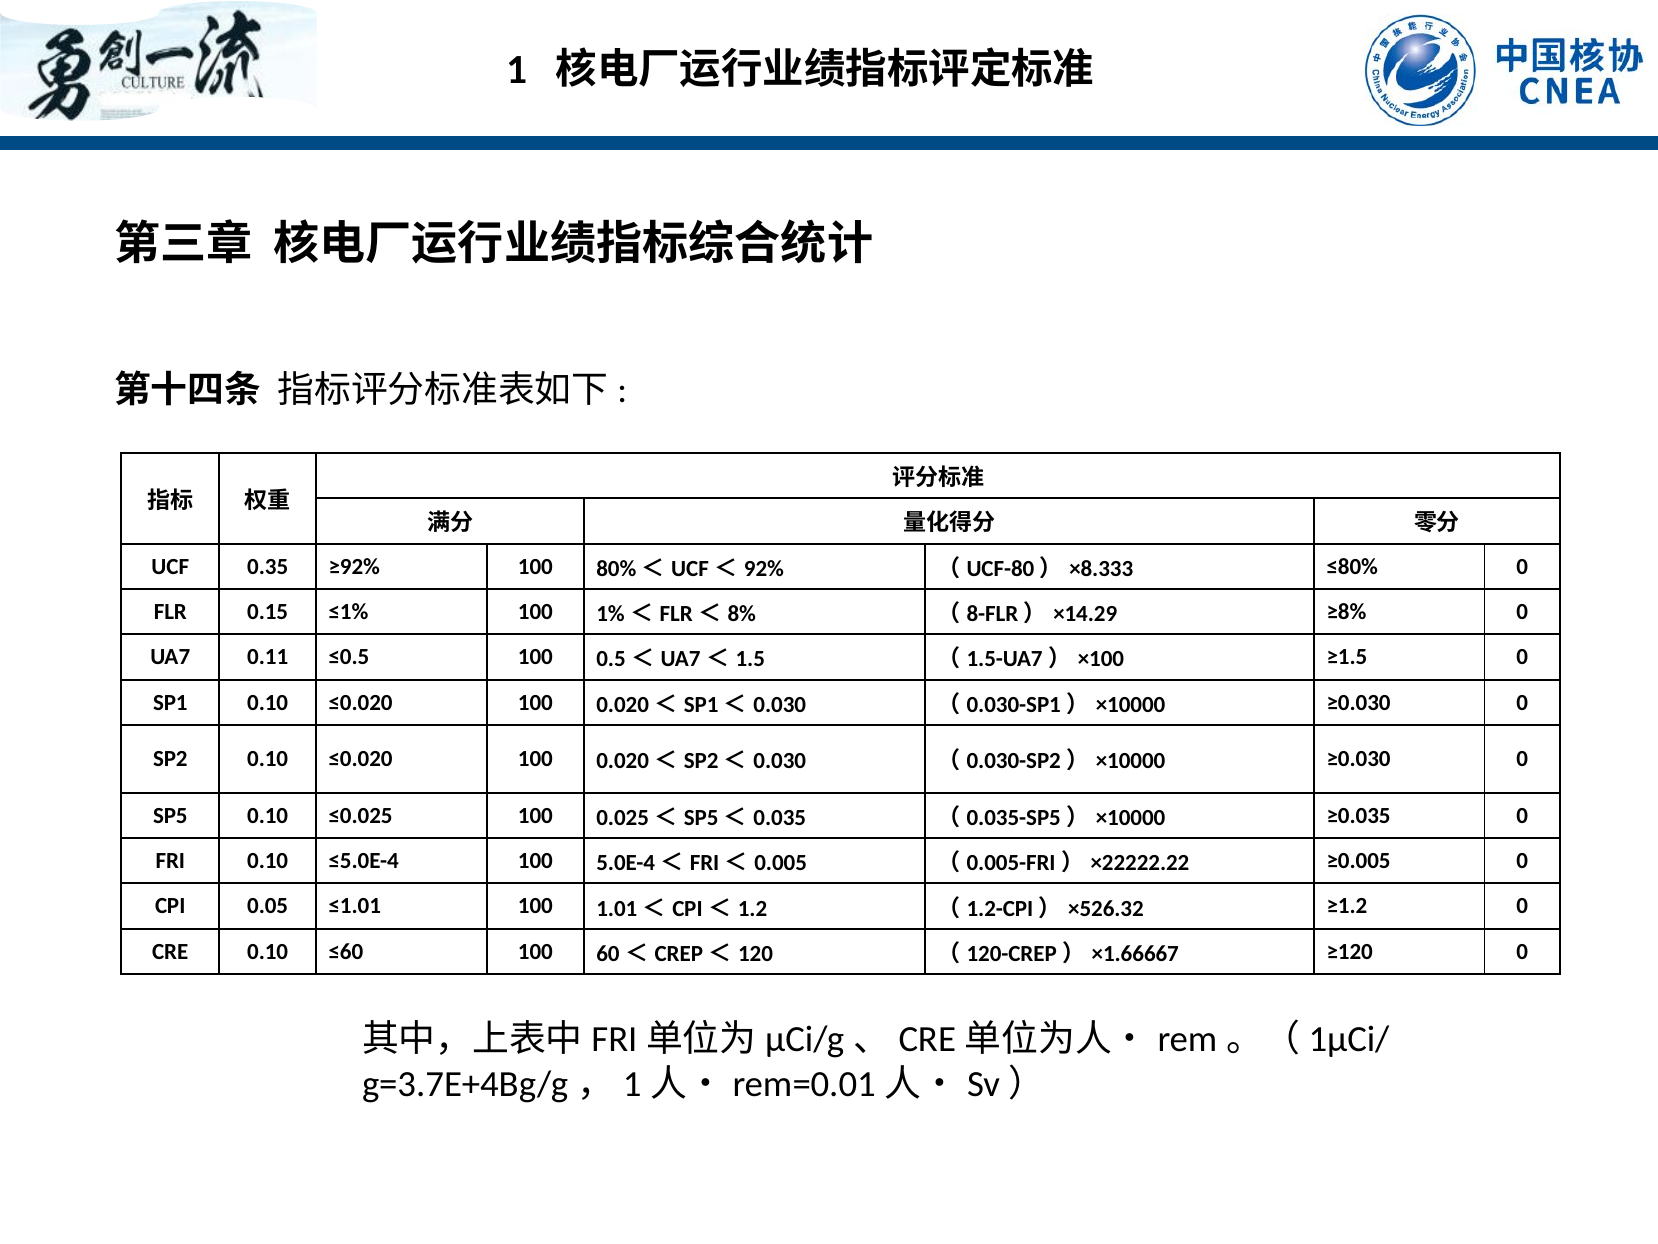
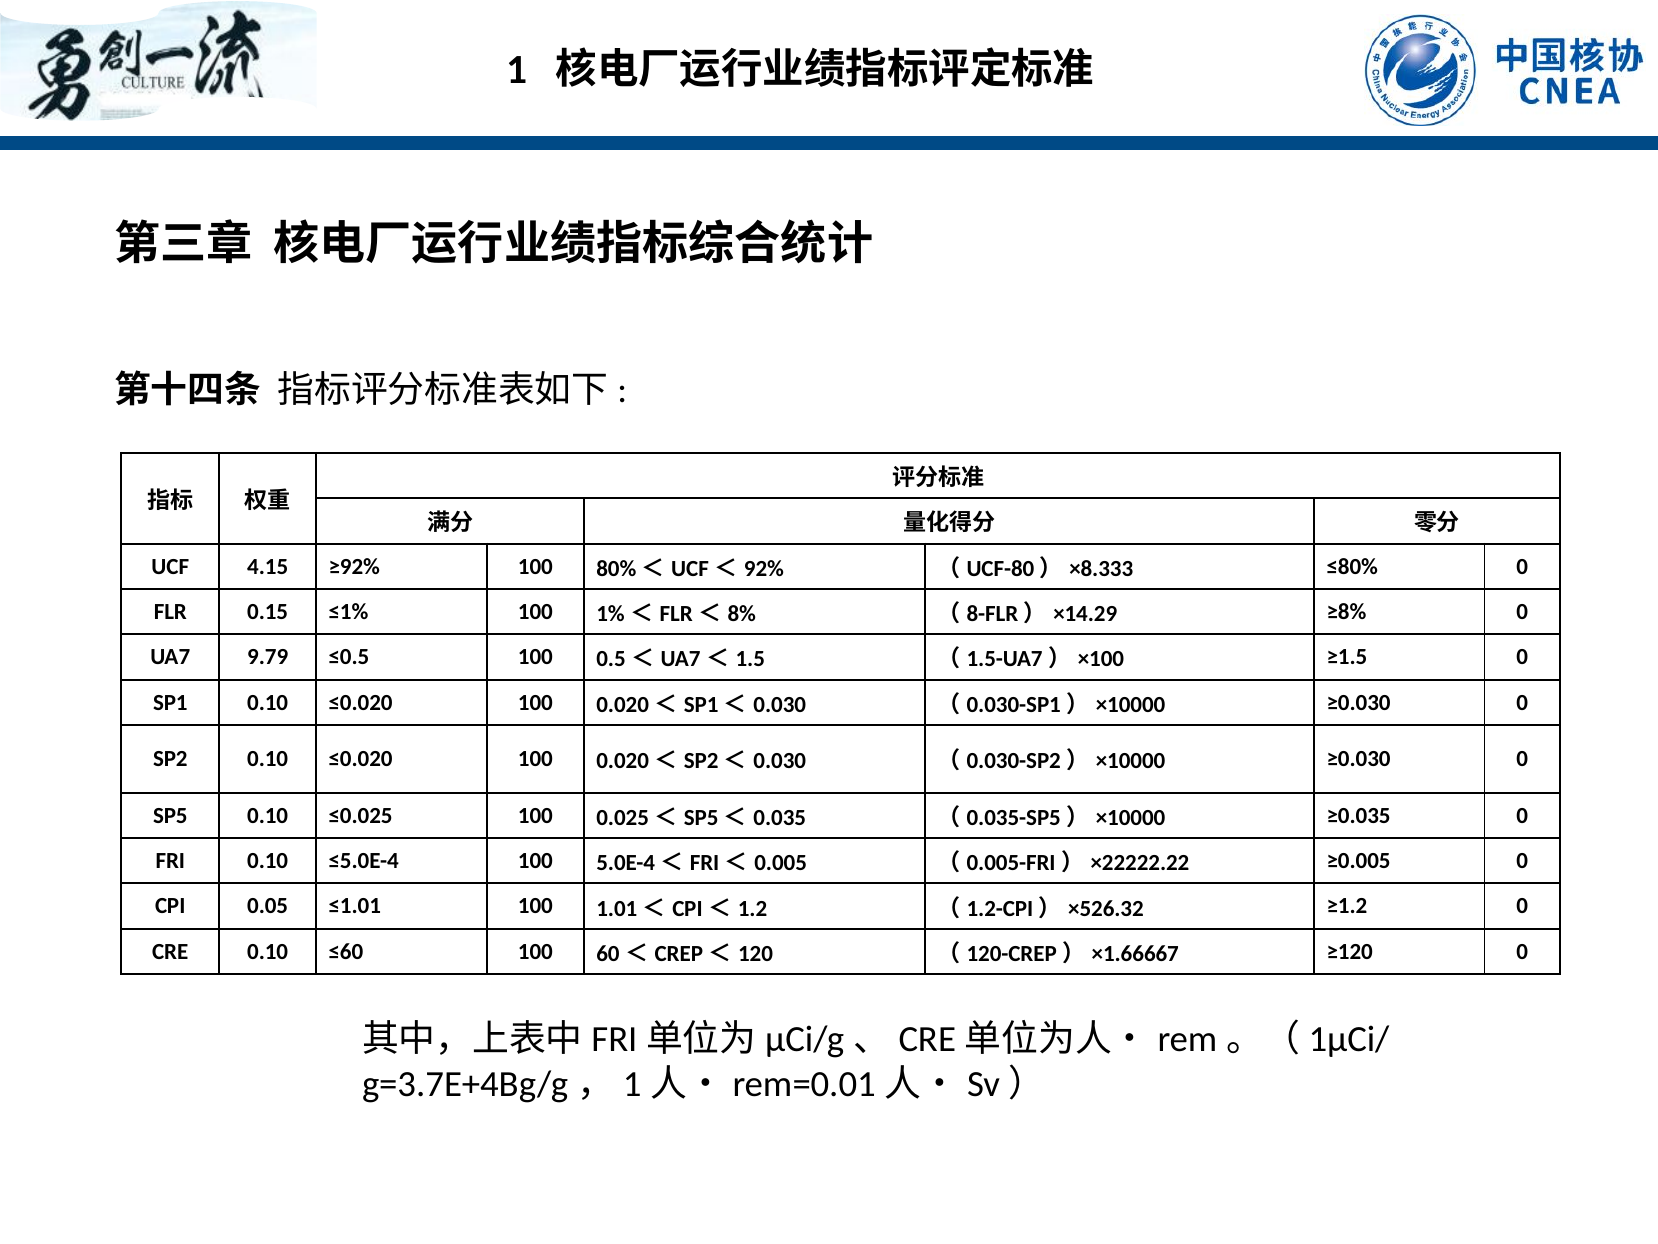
0.35: 0.35 -> 4.15
0.11: 0.11 -> 9.79
